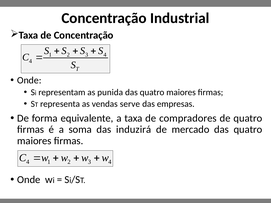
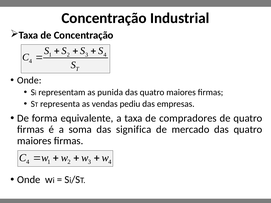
serve: serve -> pediu
induzirá: induzirá -> significa
